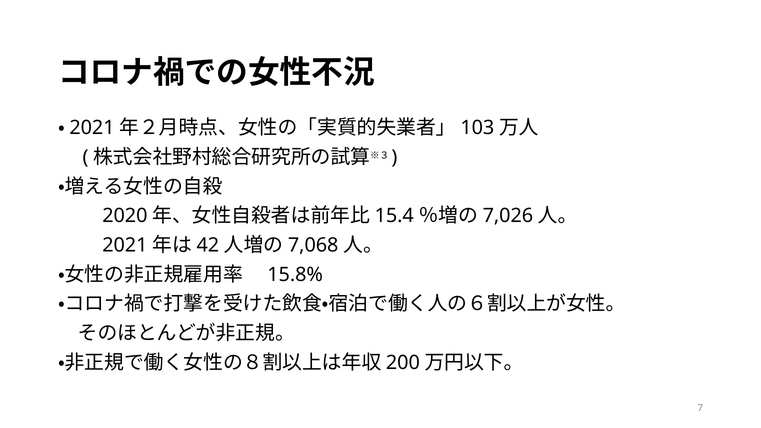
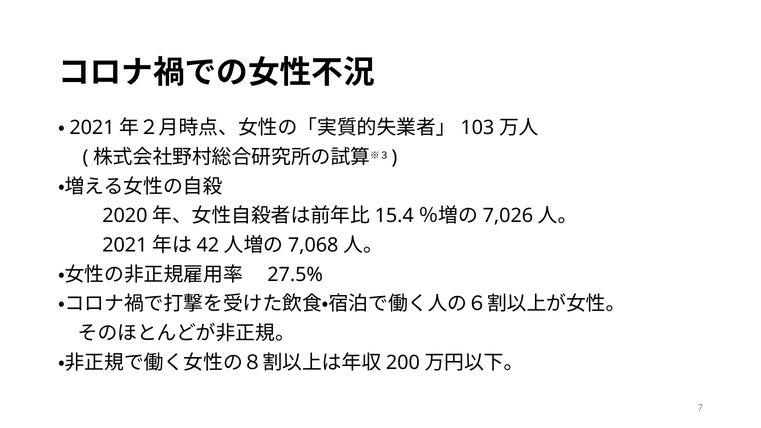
15.8%: 15.8% -> 27.5%
